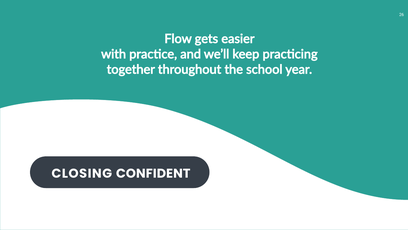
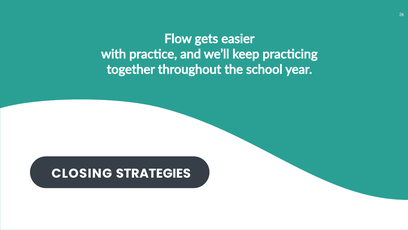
CONFIDENT: CONFIDENT -> STRATEGIES
